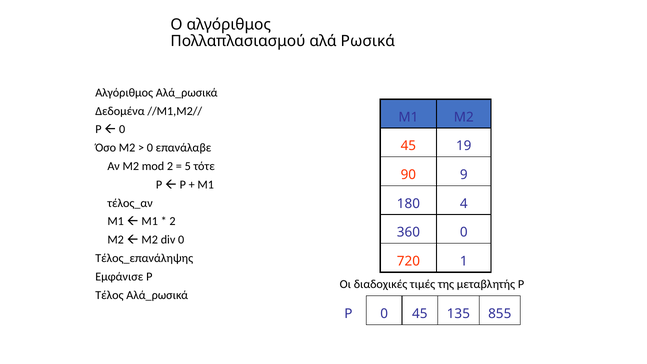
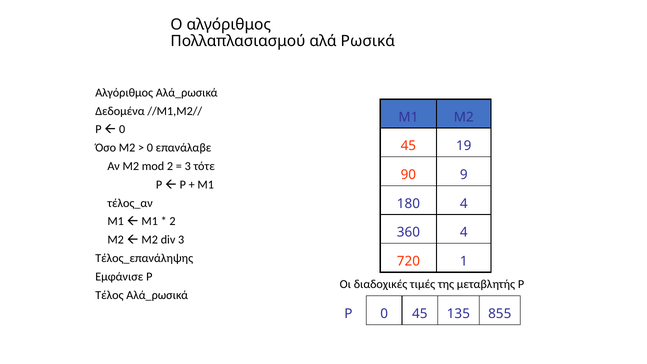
5 at (188, 166): 5 -> 3
360 0: 0 -> 4
div 0: 0 -> 3
